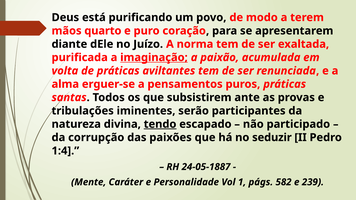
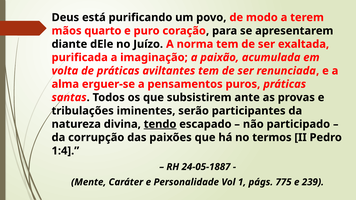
imaginação underline: present -> none
seduzir: seduzir -> termos
582: 582 -> 775
